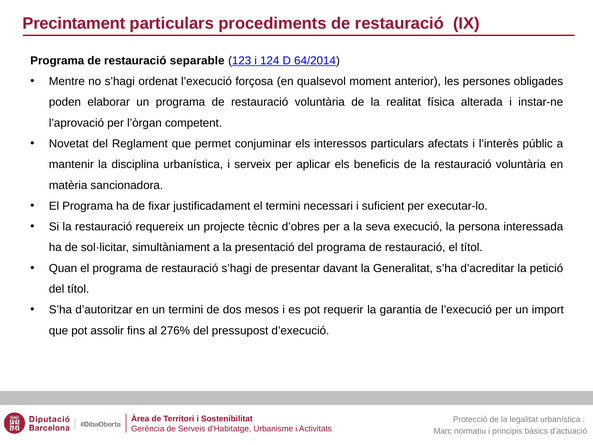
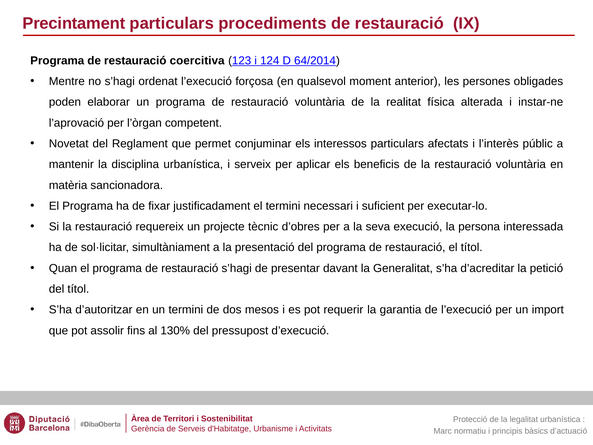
separable: separable -> coercitiva
276%: 276% -> 130%
